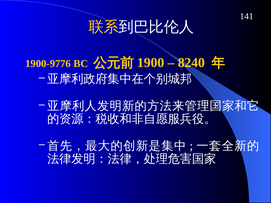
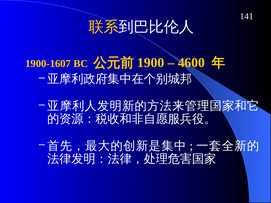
1900-9776: 1900-9776 -> 1900-1607
8240: 8240 -> 4600
